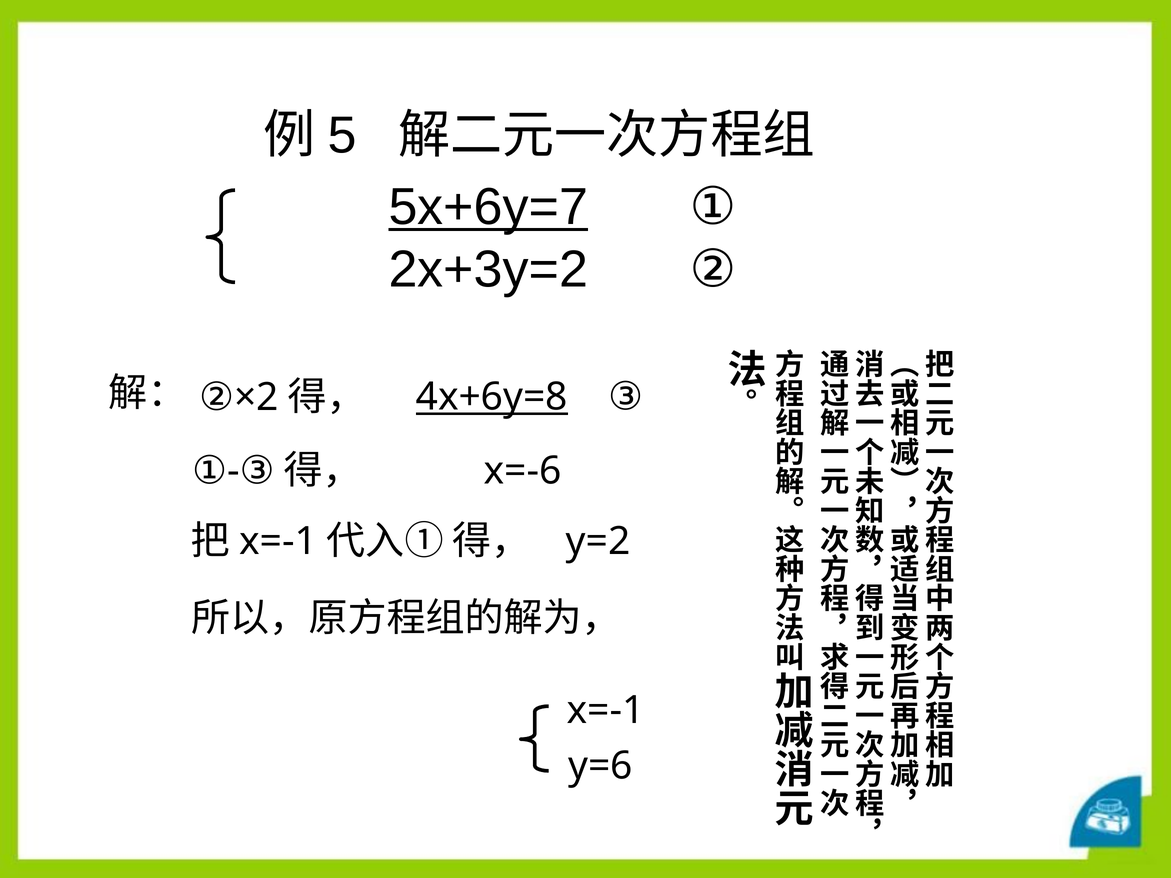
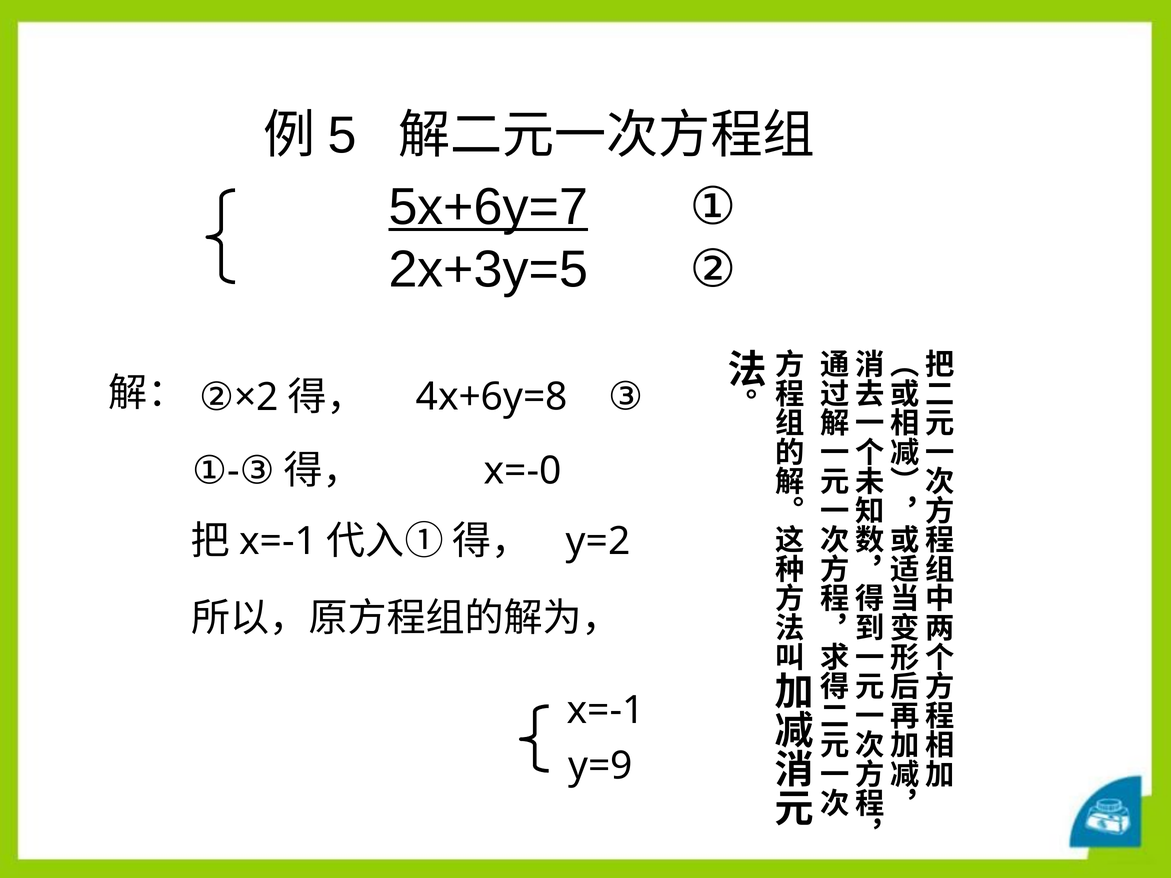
2x+3y=2: 2x+3y=2 -> 2x+3y=5
4x+6y=8 underline: present -> none
x=-6: x=-6 -> x=-0
y=6: y=6 -> y=9
